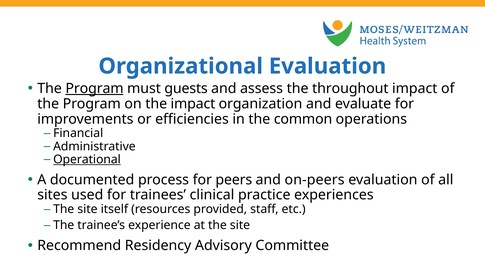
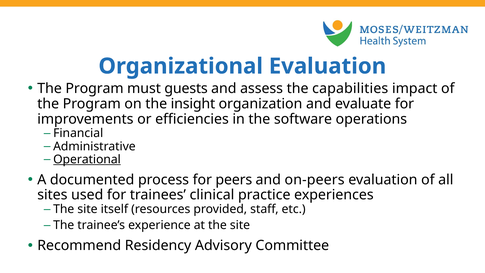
Program at (95, 88) underline: present -> none
throughout: throughout -> capabilities
the impact: impact -> insight
common: common -> software
